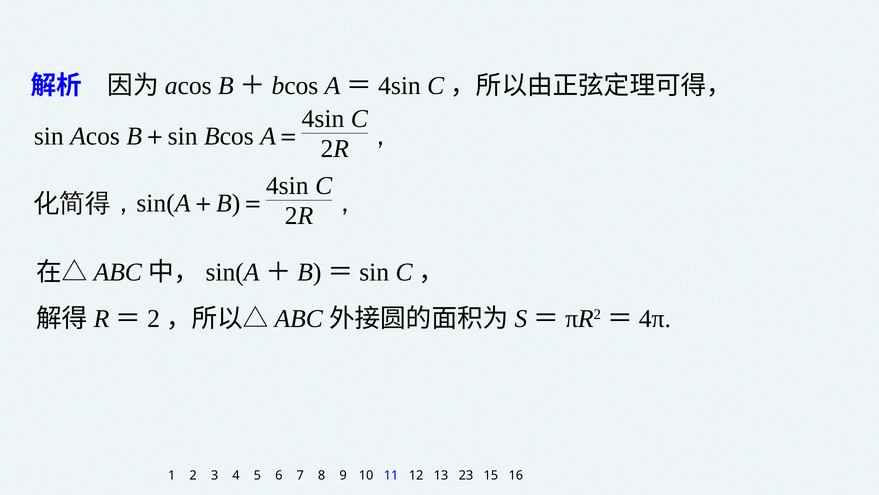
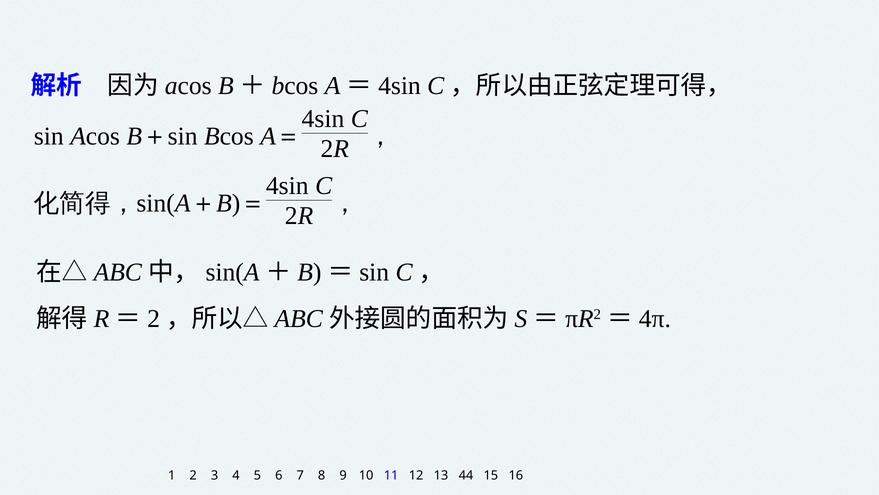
23: 23 -> 44
